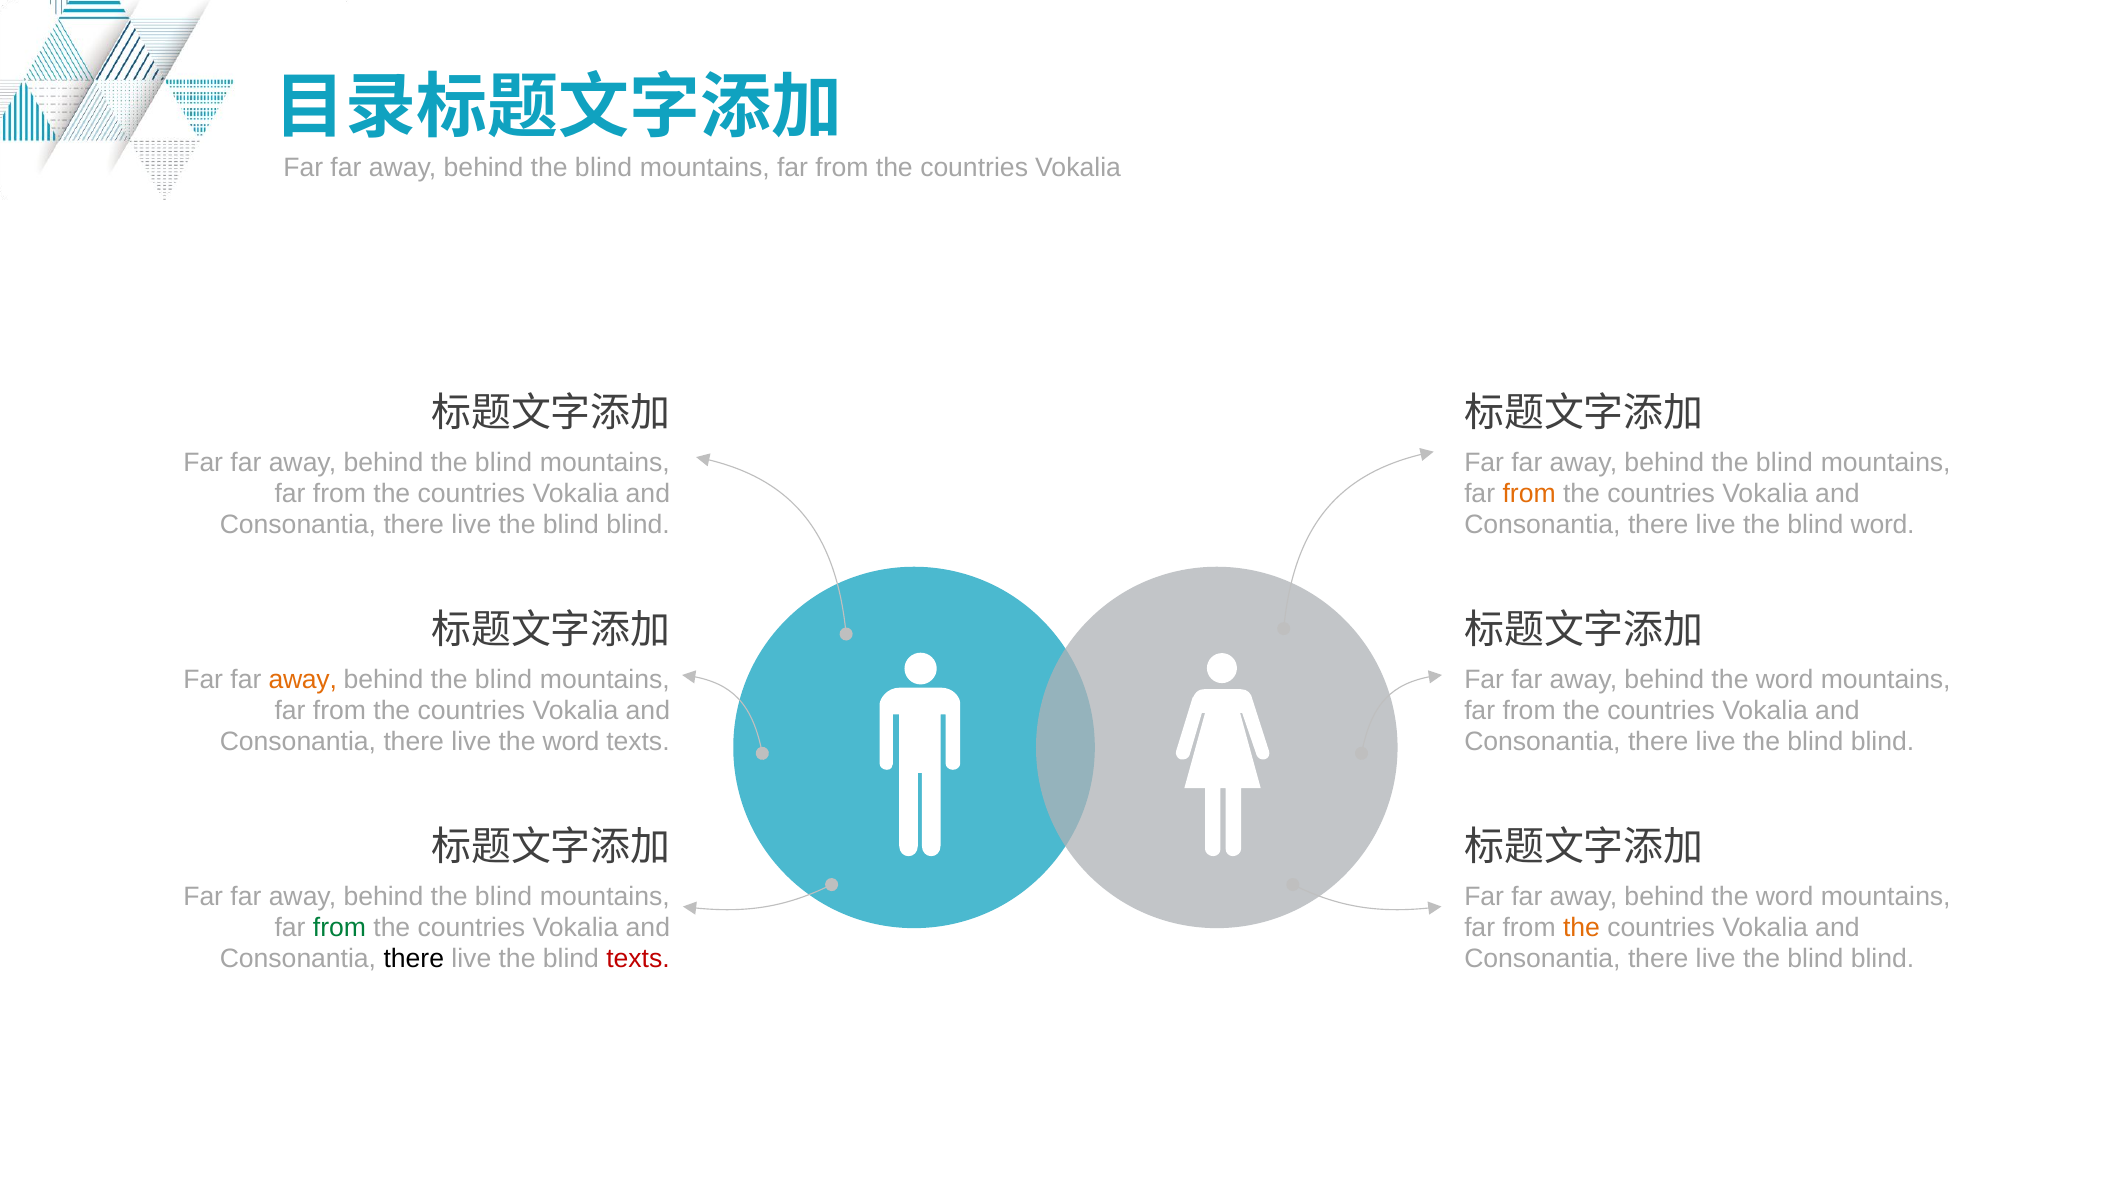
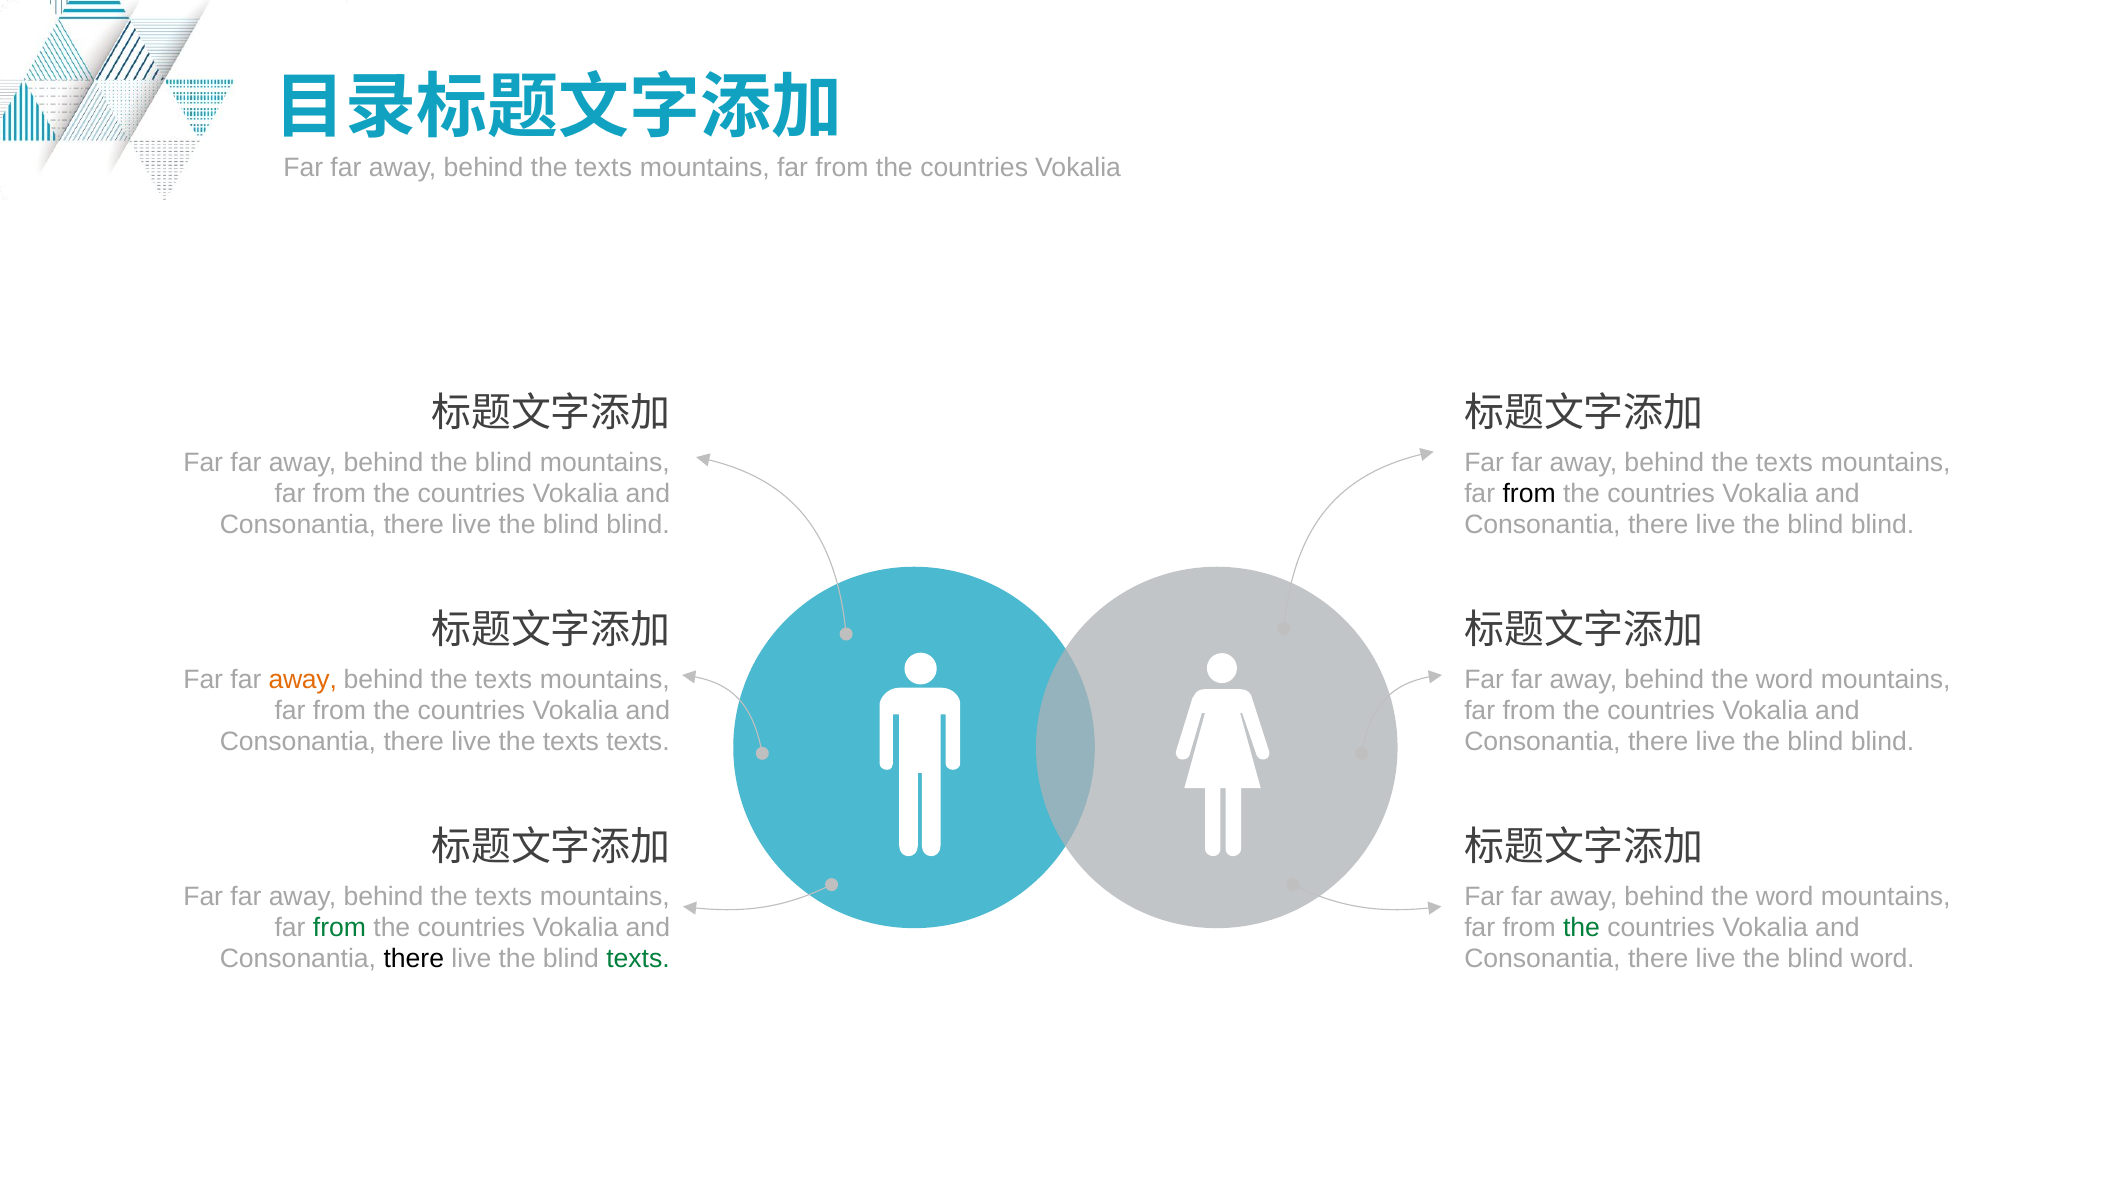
blind at (604, 168): blind -> texts
blind at (1784, 463): blind -> texts
from at (1529, 494) colour: orange -> black
word at (1883, 525): word -> blind
blind at (504, 680): blind -> texts
live the word: word -> texts
blind at (504, 897): blind -> texts
the at (1581, 928) colour: orange -> green
texts at (638, 959) colour: red -> green
blind at (1882, 959): blind -> word
